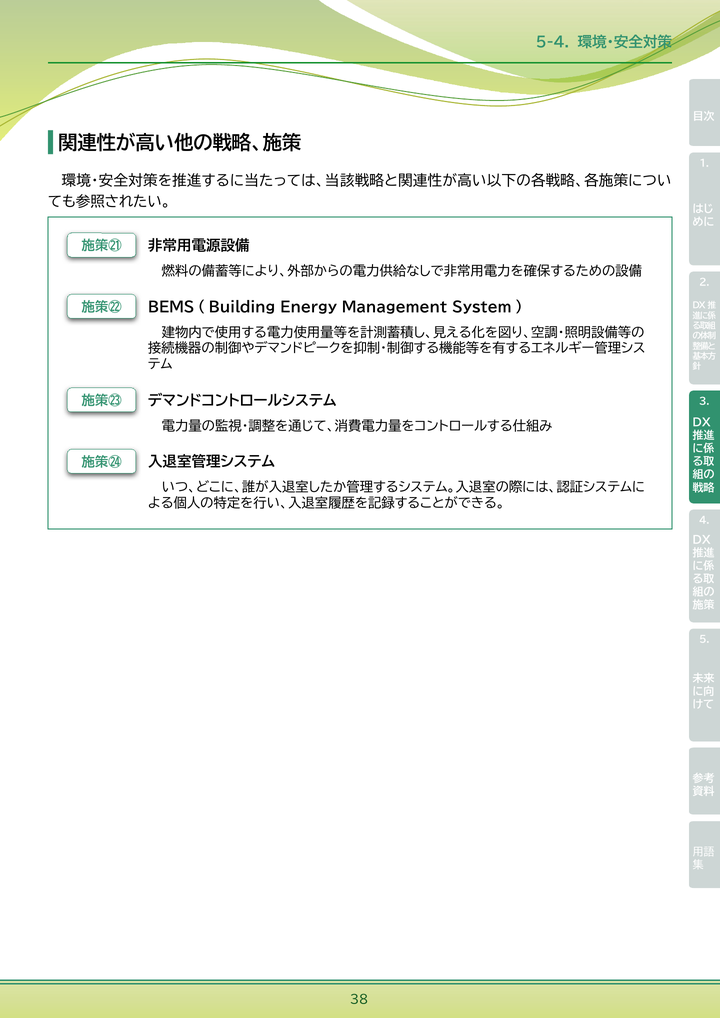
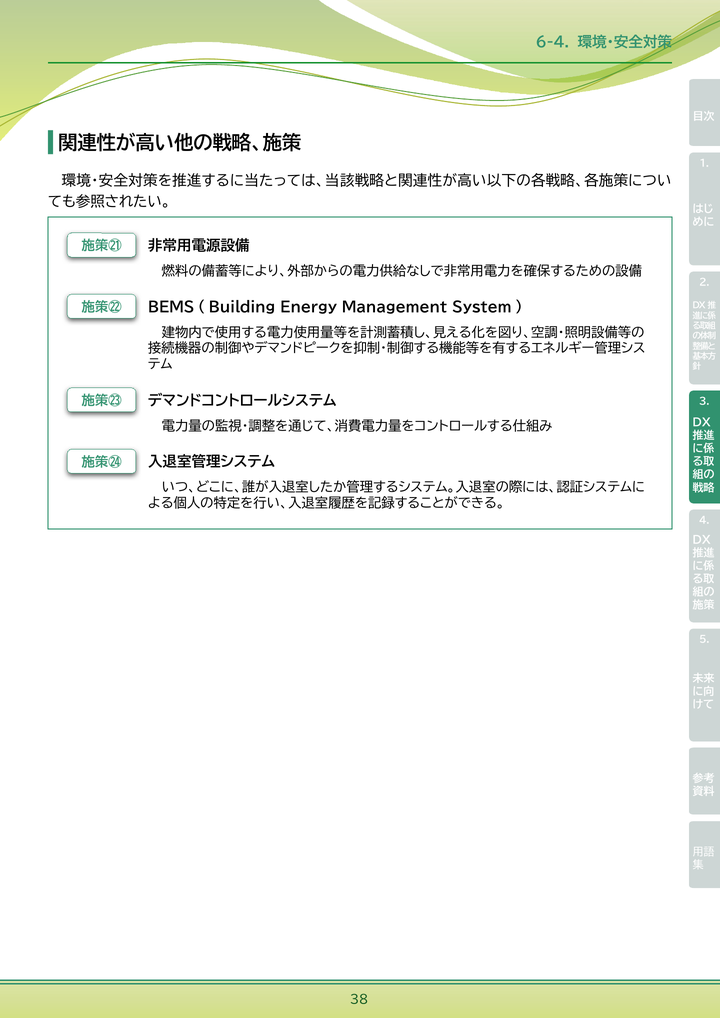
5-4: 5-4 -> 6-4
